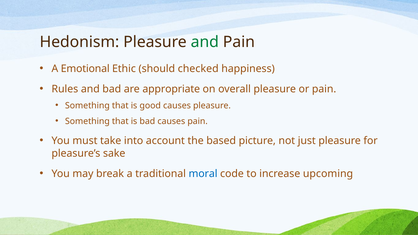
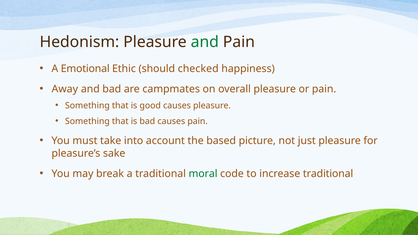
Rules: Rules -> Away
appropriate: appropriate -> campmates
moral colour: blue -> green
increase upcoming: upcoming -> traditional
